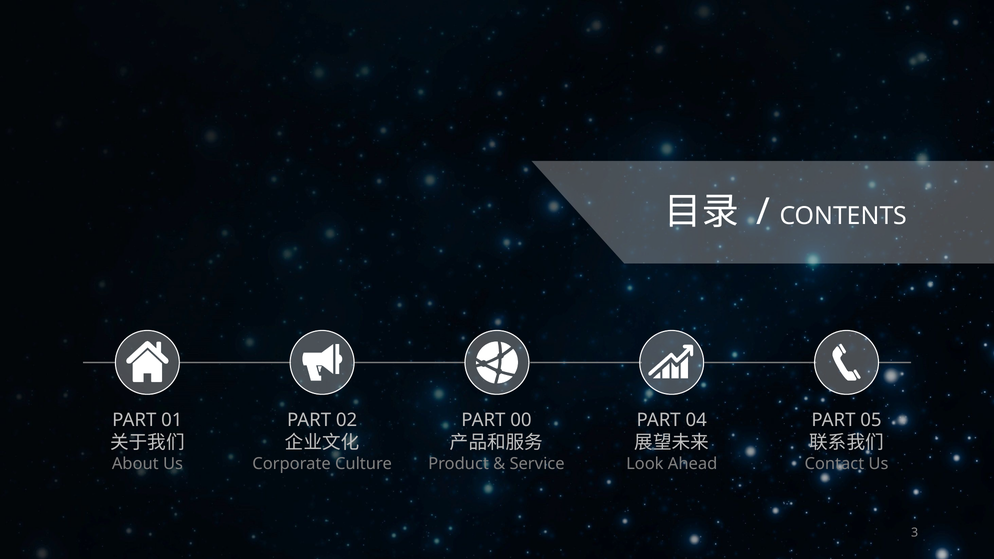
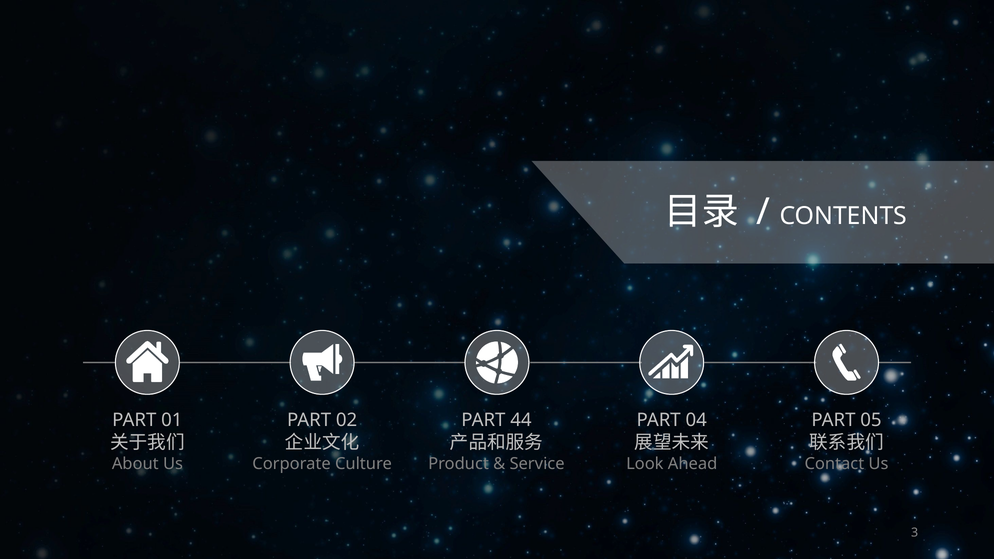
00: 00 -> 44
